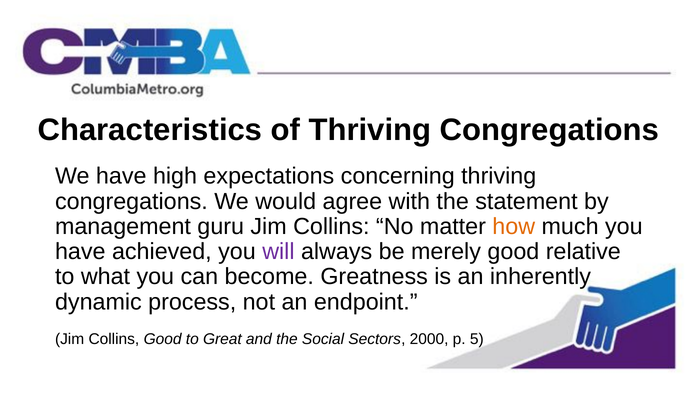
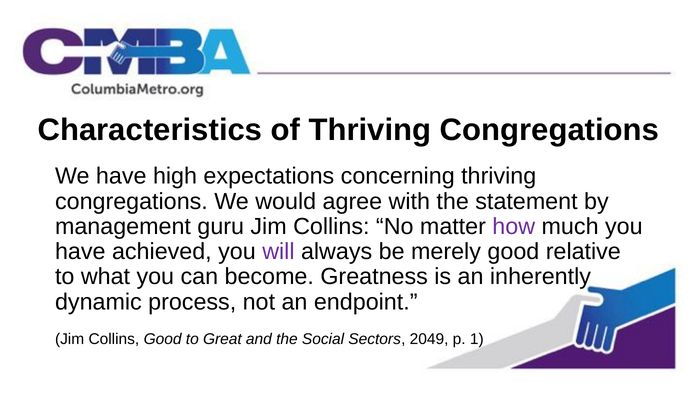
how colour: orange -> purple
2000: 2000 -> 2049
5: 5 -> 1
